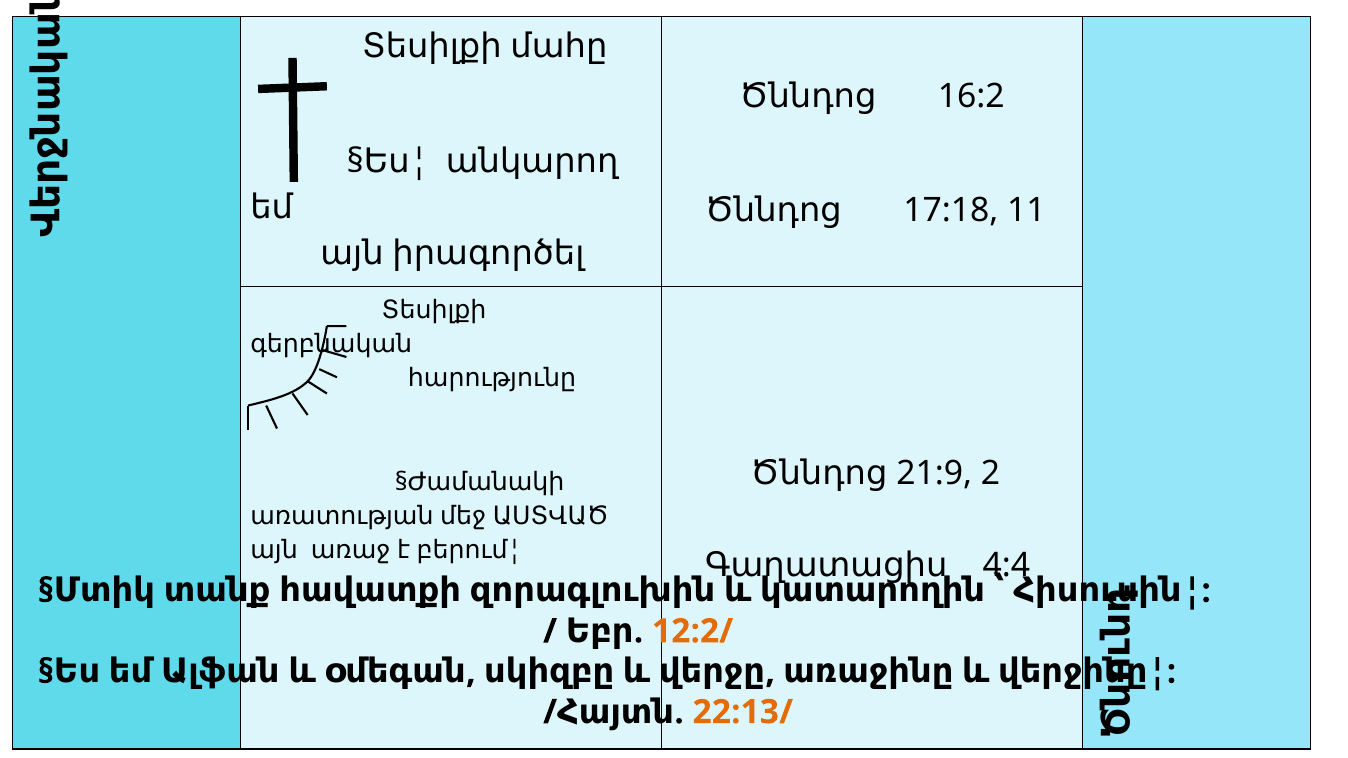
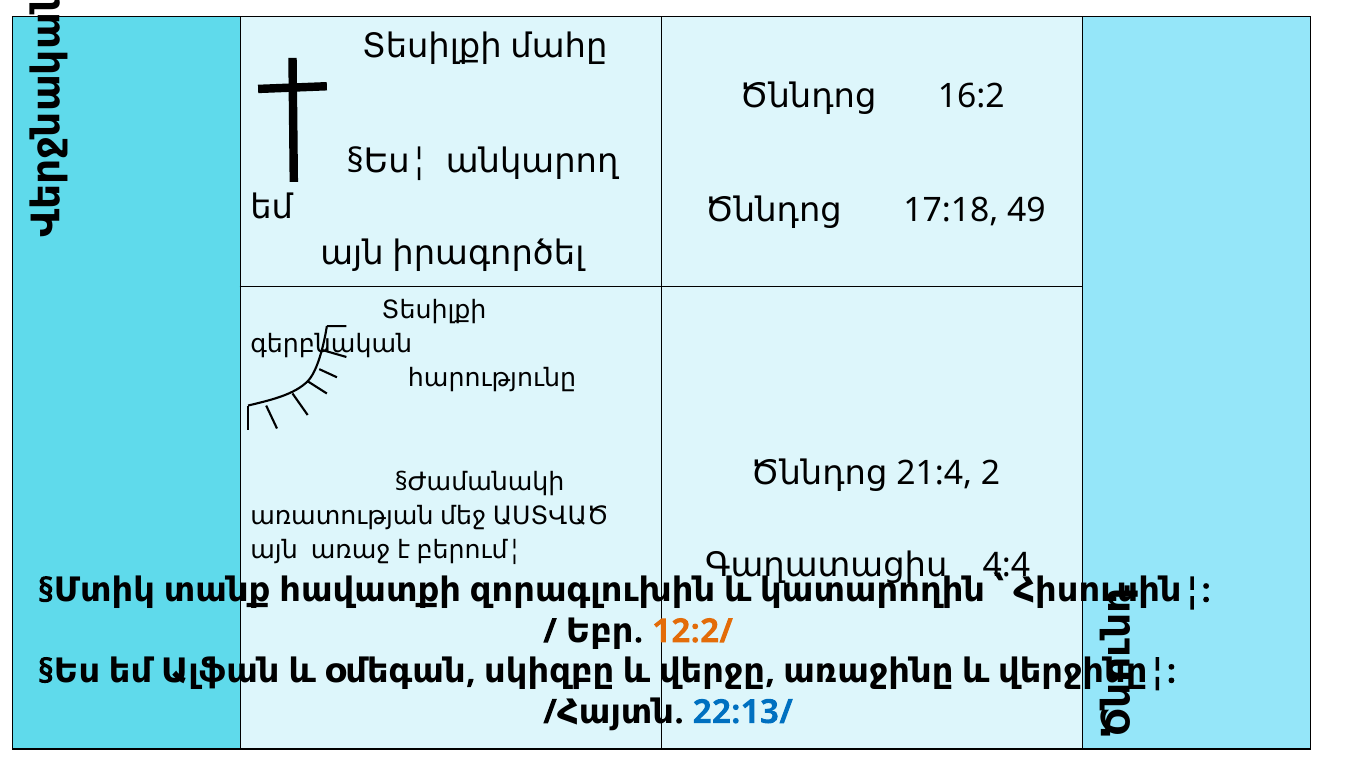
11: 11 -> 49
21:9: 21:9 -> 21:4
22:13/ colour: orange -> blue
